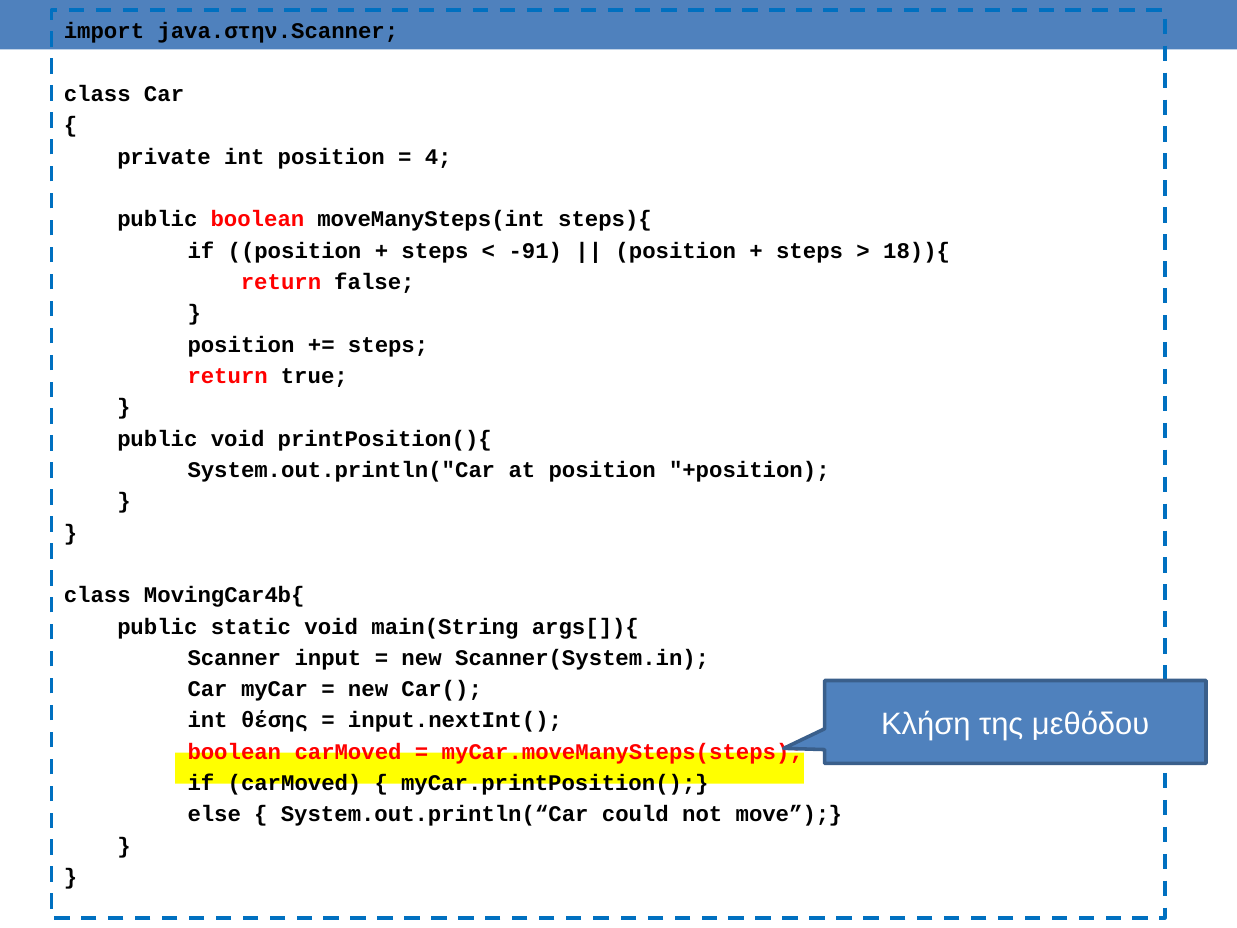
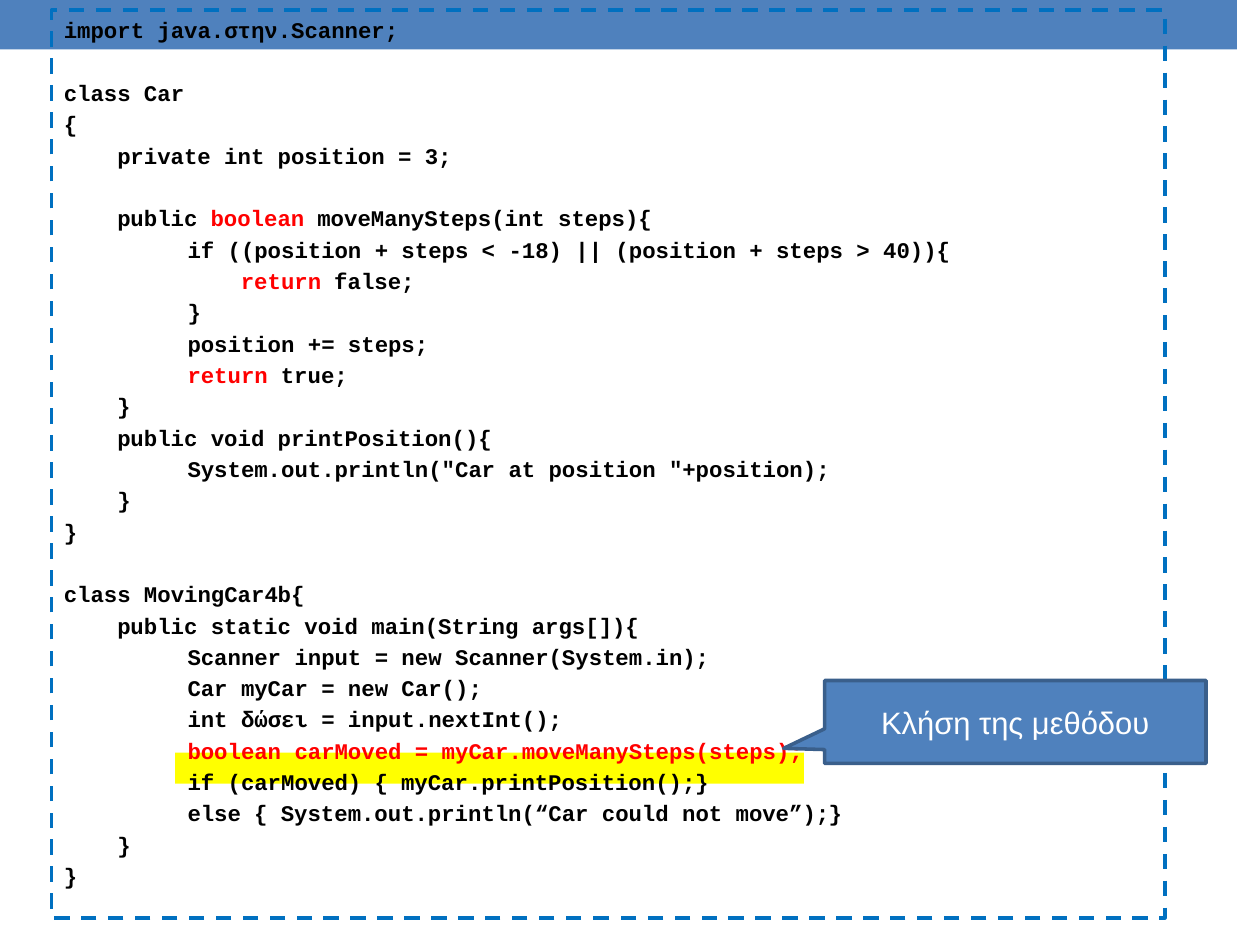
4: 4 -> 3
-91: -91 -> -18
18)){: 18)){ -> 40)){
θέσης: θέσης -> δώσει
